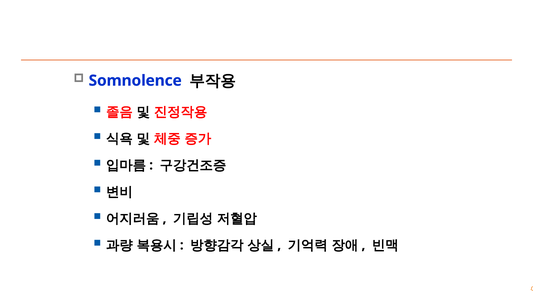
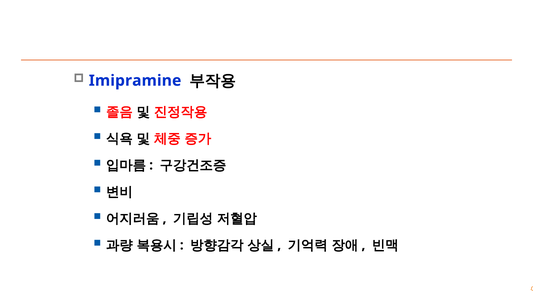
Somnolence: Somnolence -> Imipramine
